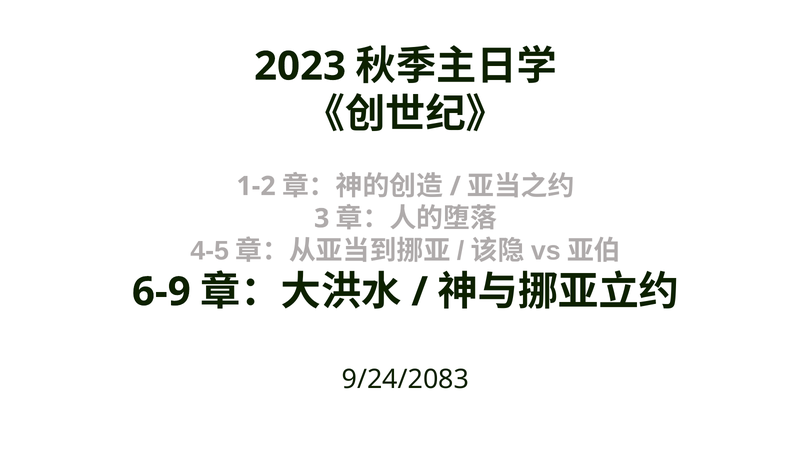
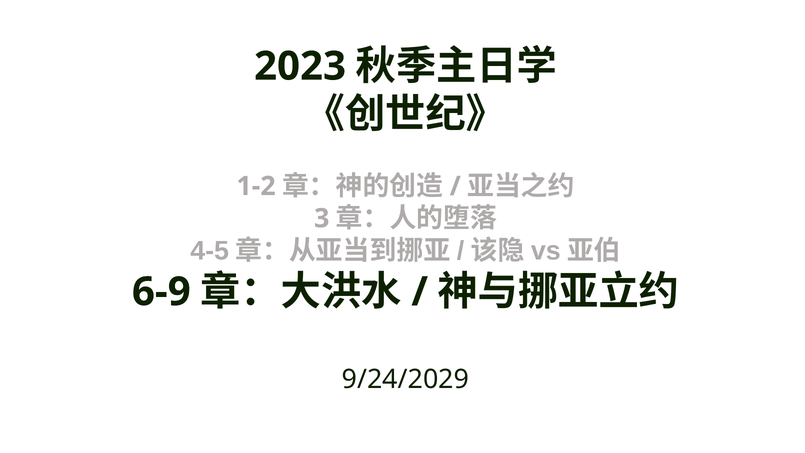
9/24/2083: 9/24/2083 -> 9/24/2029
